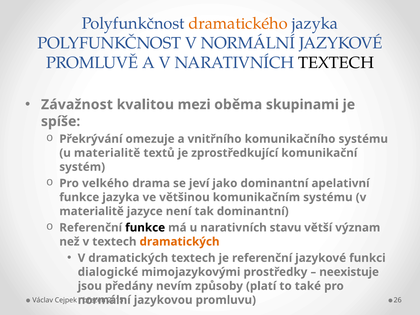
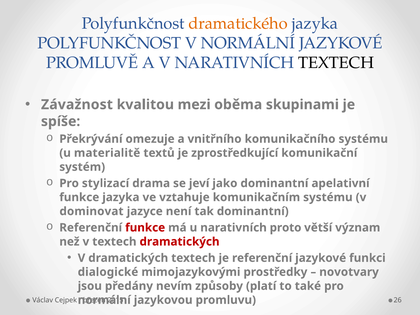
velkého: velkého -> stylizací
většinou: většinou -> vztahuje
materialitě at (92, 211): materialitě -> dominovat
funkce at (145, 228) colour: black -> red
stavu: stavu -> proto
dramatických at (180, 242) colour: orange -> red
neexistuje: neexistuje -> novotvary
